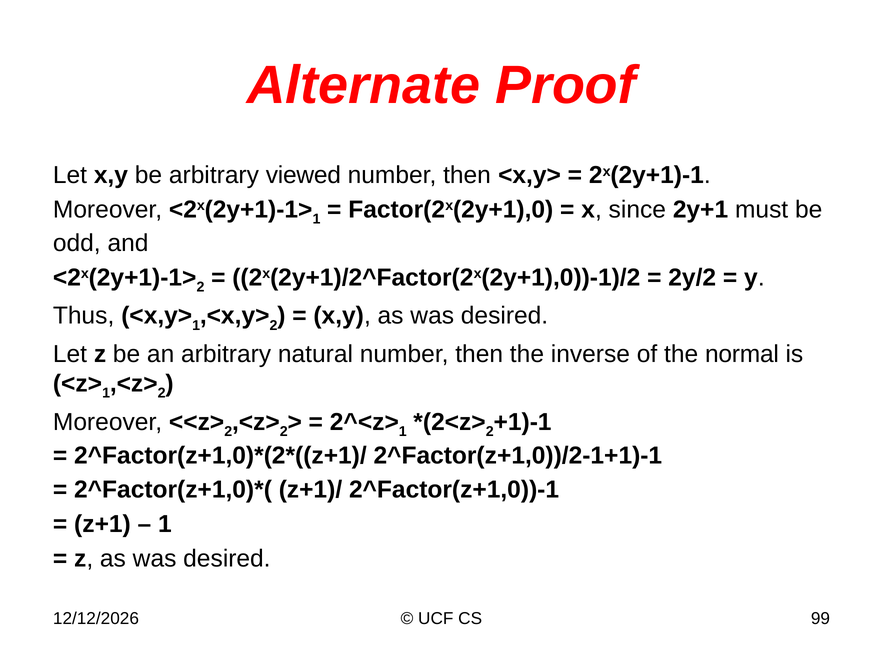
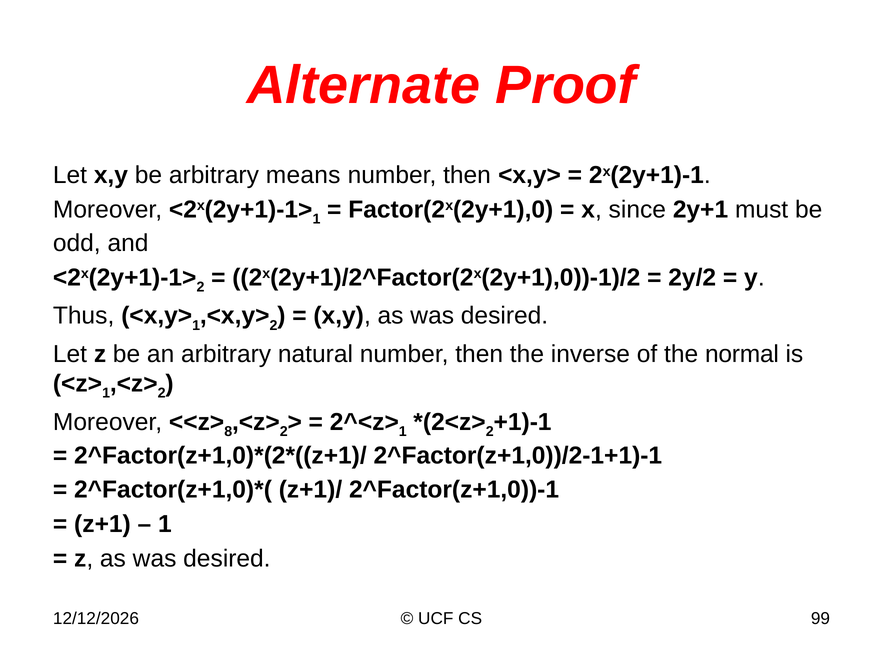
viewed: viewed -> means
2 at (228, 432): 2 -> 8
